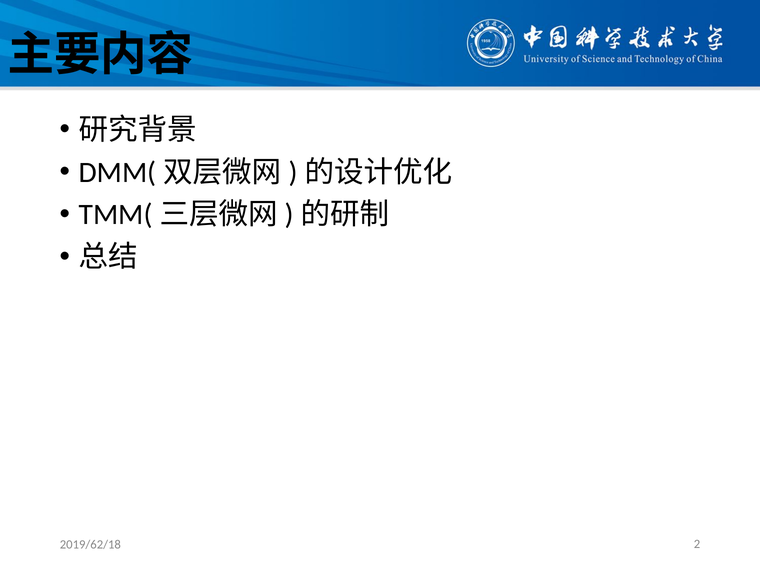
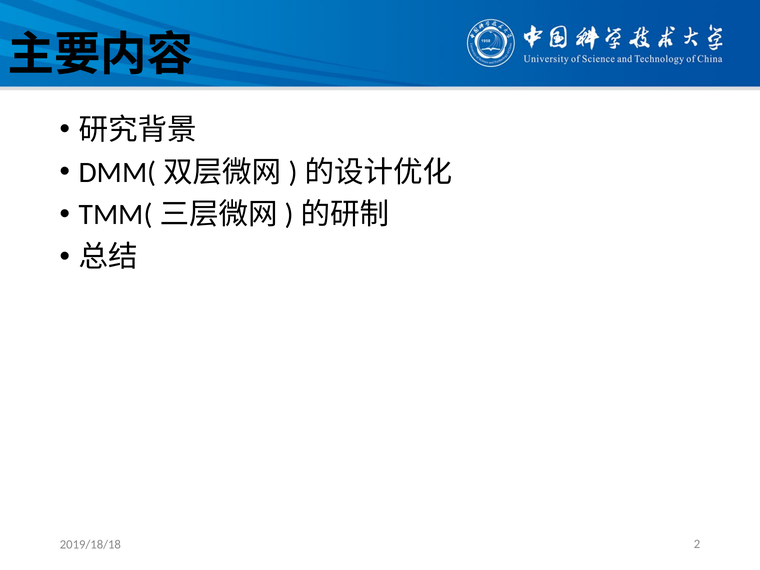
2019/62/18: 2019/62/18 -> 2019/18/18
